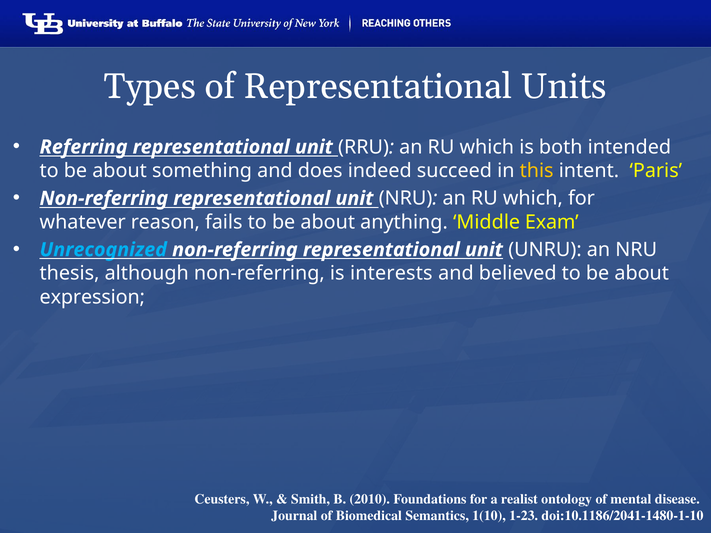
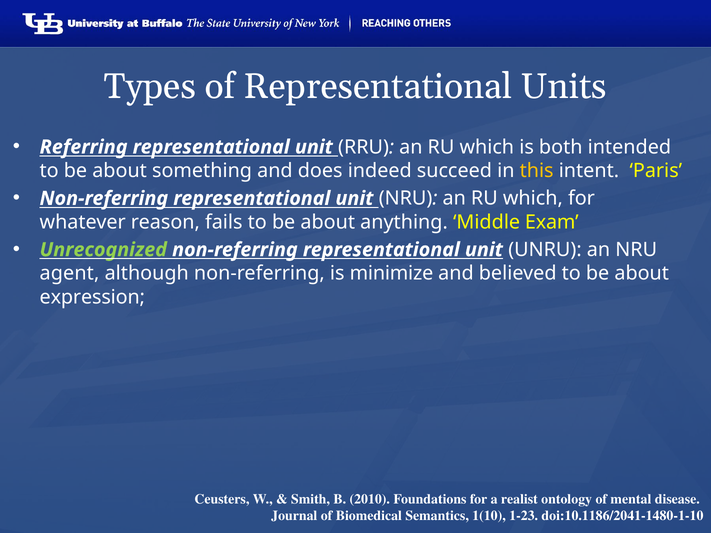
Unrecognized colour: light blue -> light green
thesis: thesis -> agent
interests: interests -> minimize
